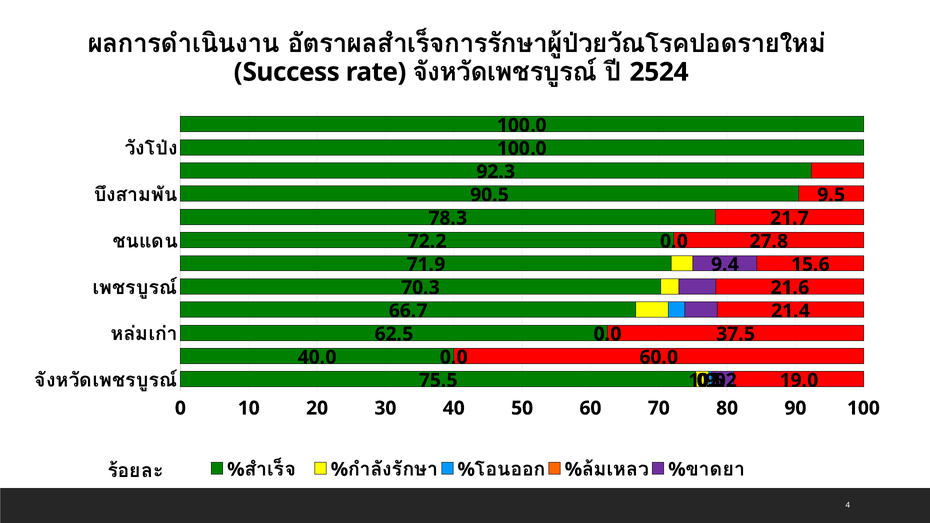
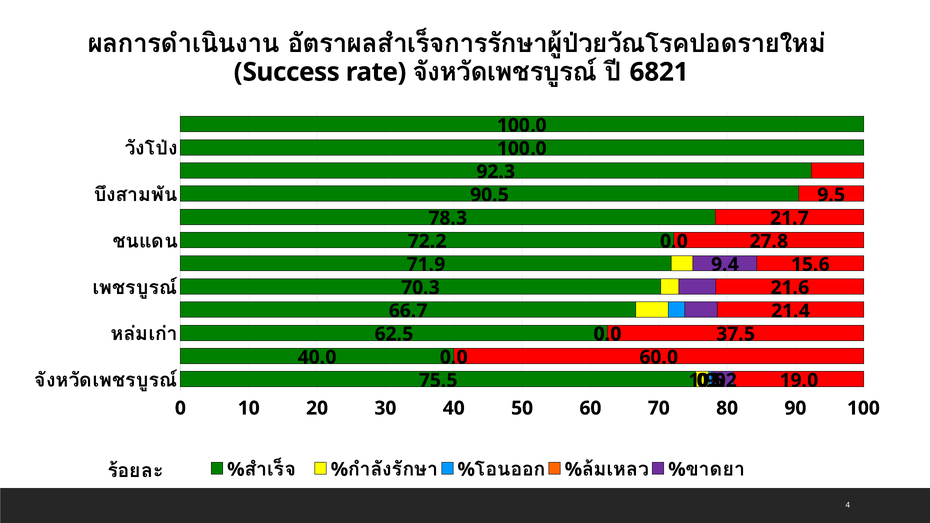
2524: 2524 -> 6821
